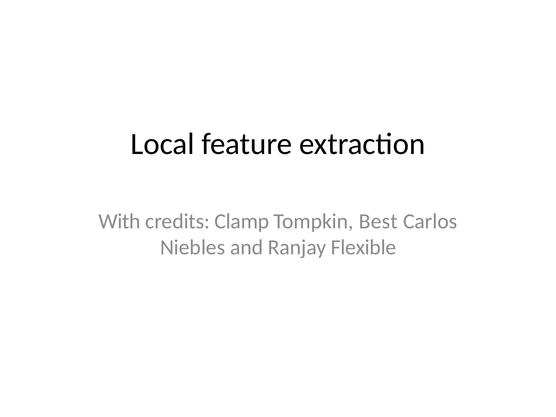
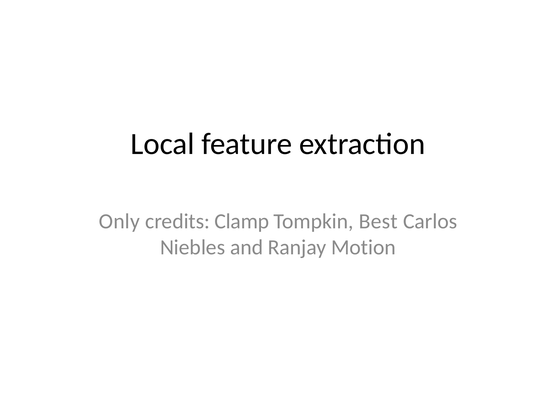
With: With -> Only
Flexible: Flexible -> Motion
